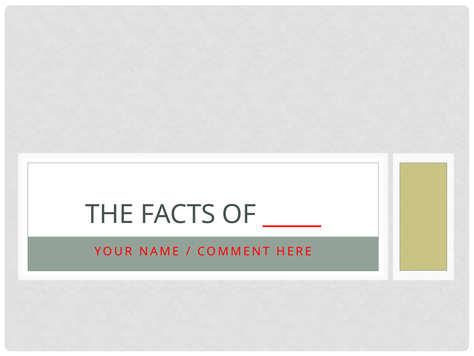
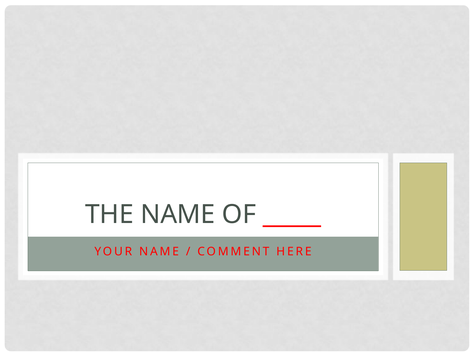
THE FACTS: FACTS -> NAME
